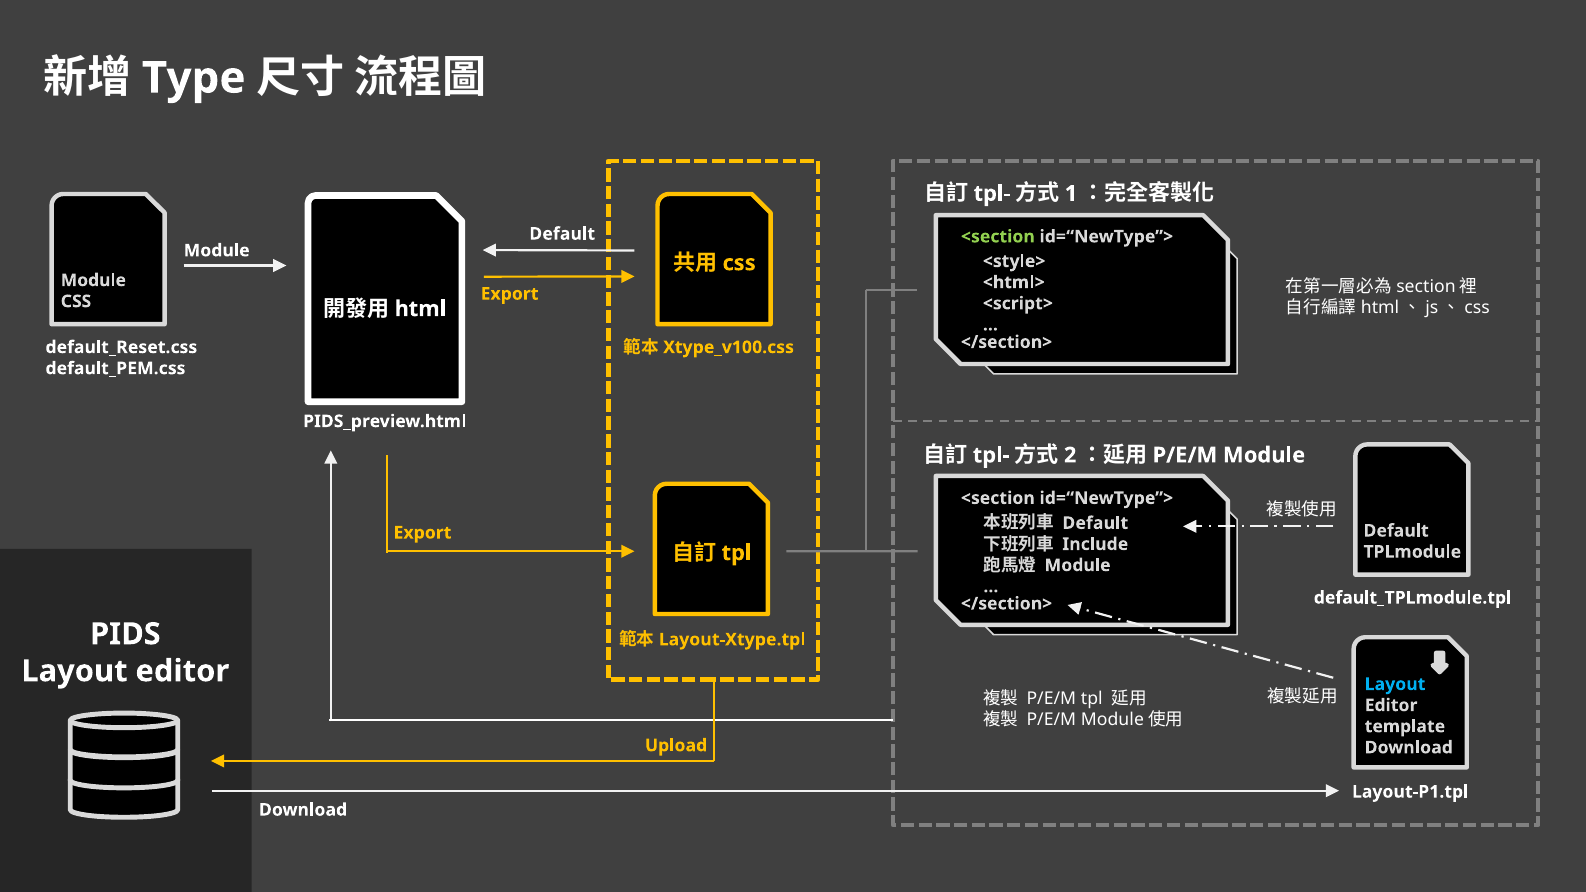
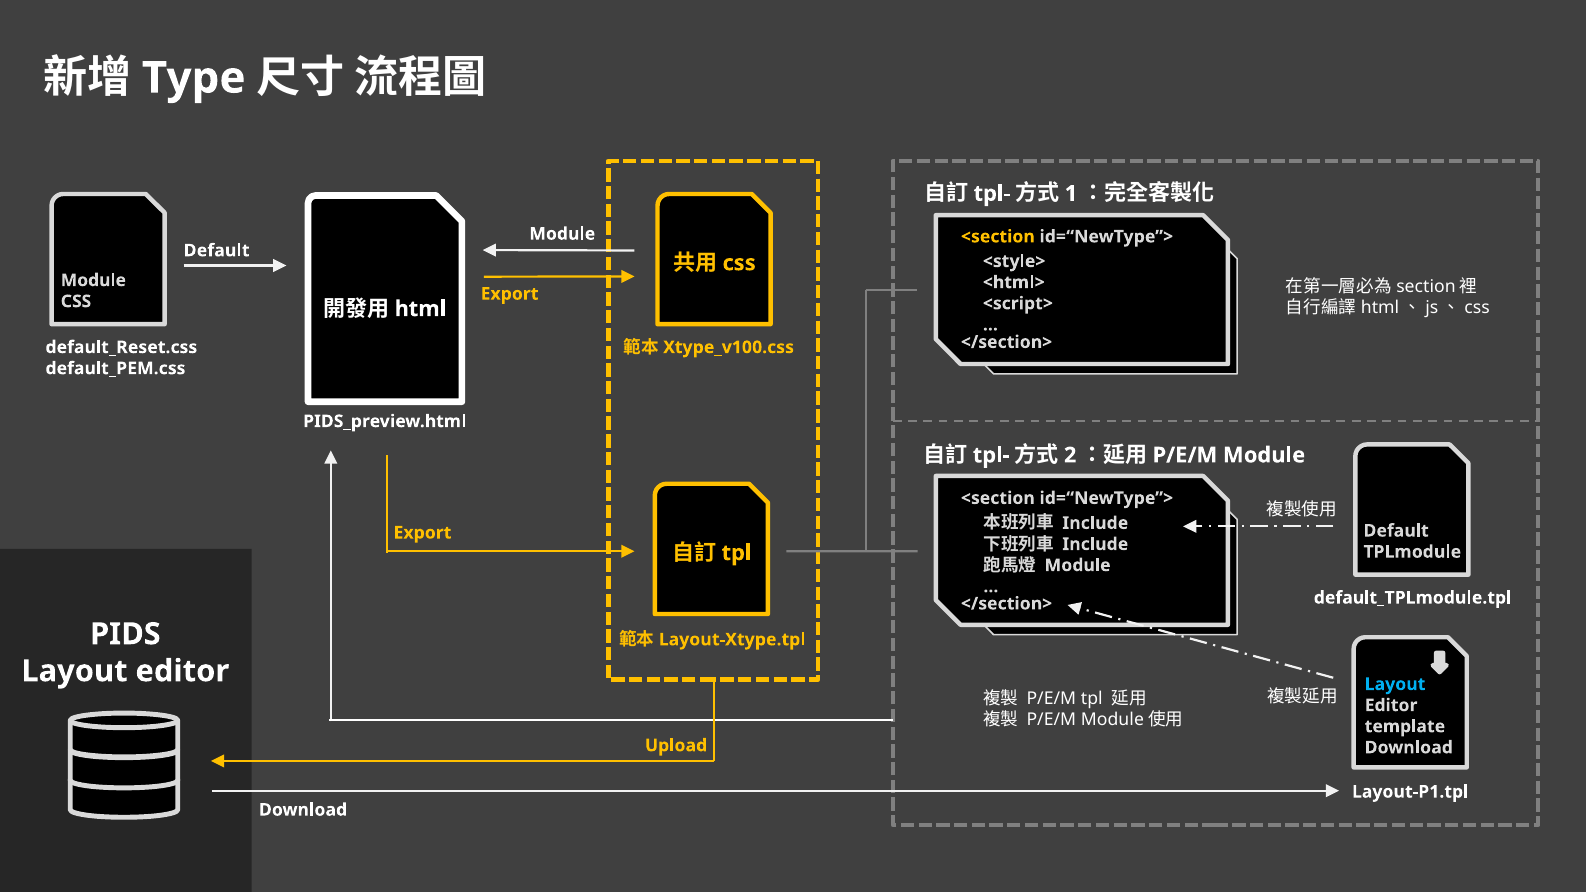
Default at (562, 234): Default -> Module
<section at (998, 237) colour: light green -> yellow
Module at (217, 251): Module -> Default
Default at (1095, 523): Default -> Include
